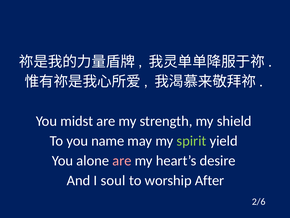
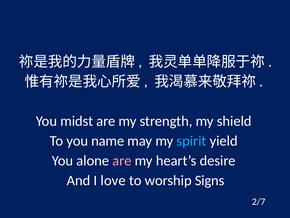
spirit colour: light green -> light blue
soul: soul -> love
After: After -> Signs
2/6: 2/6 -> 2/7
